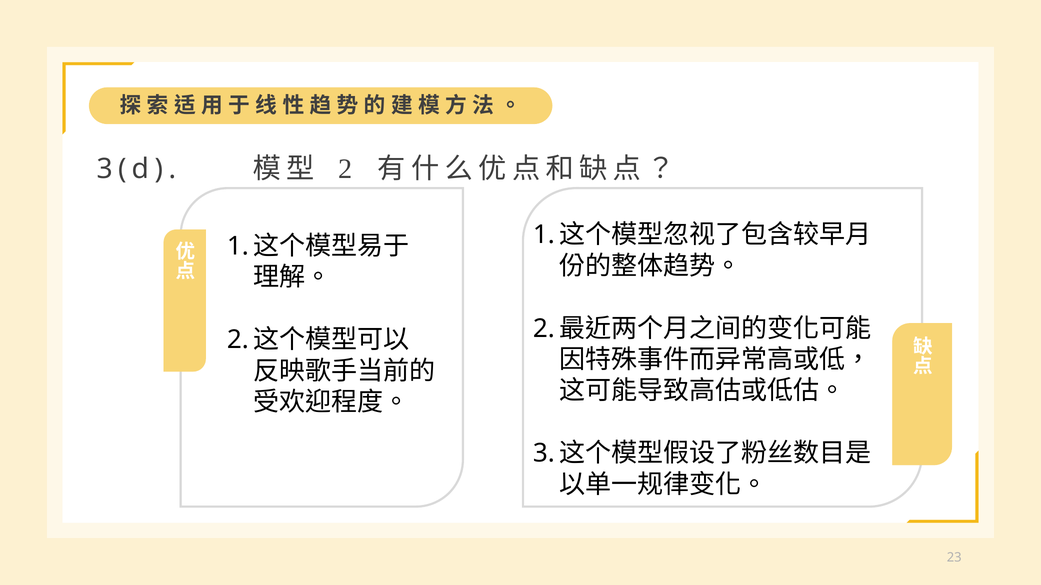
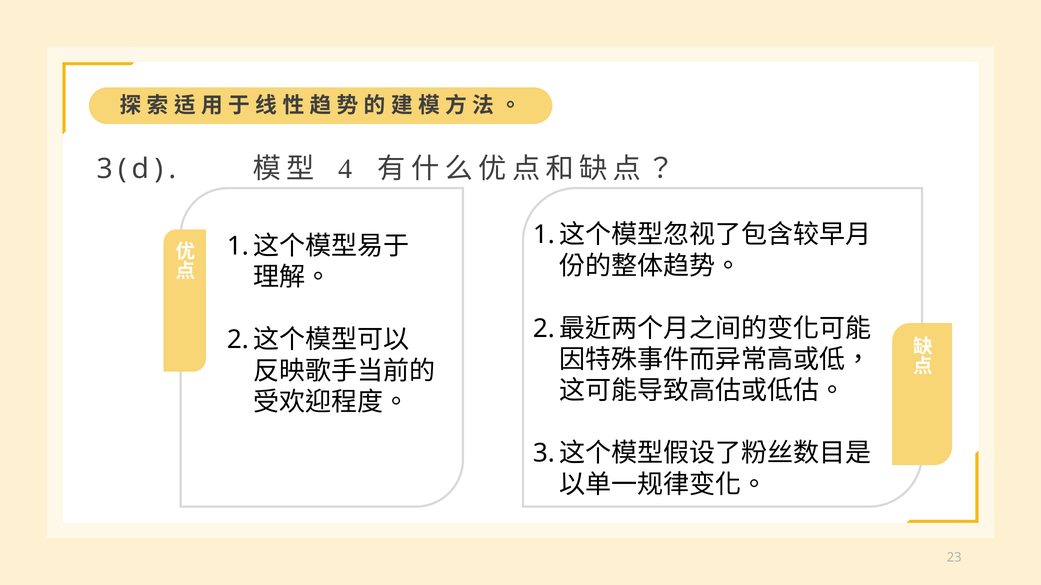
2 at (346, 169): 2 -> 4
